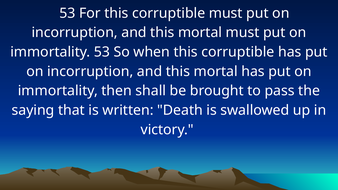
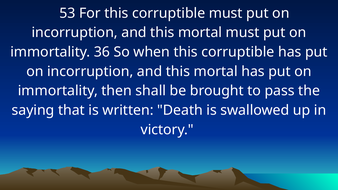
immortality 53: 53 -> 36
